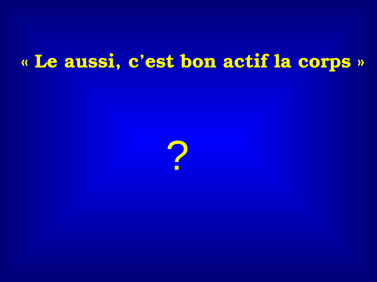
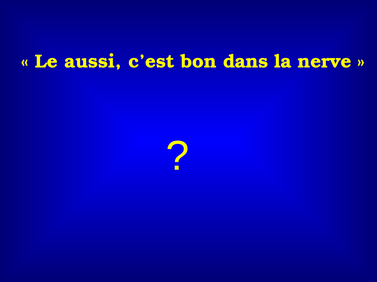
actif: actif -> dans
corps: corps -> nerve
